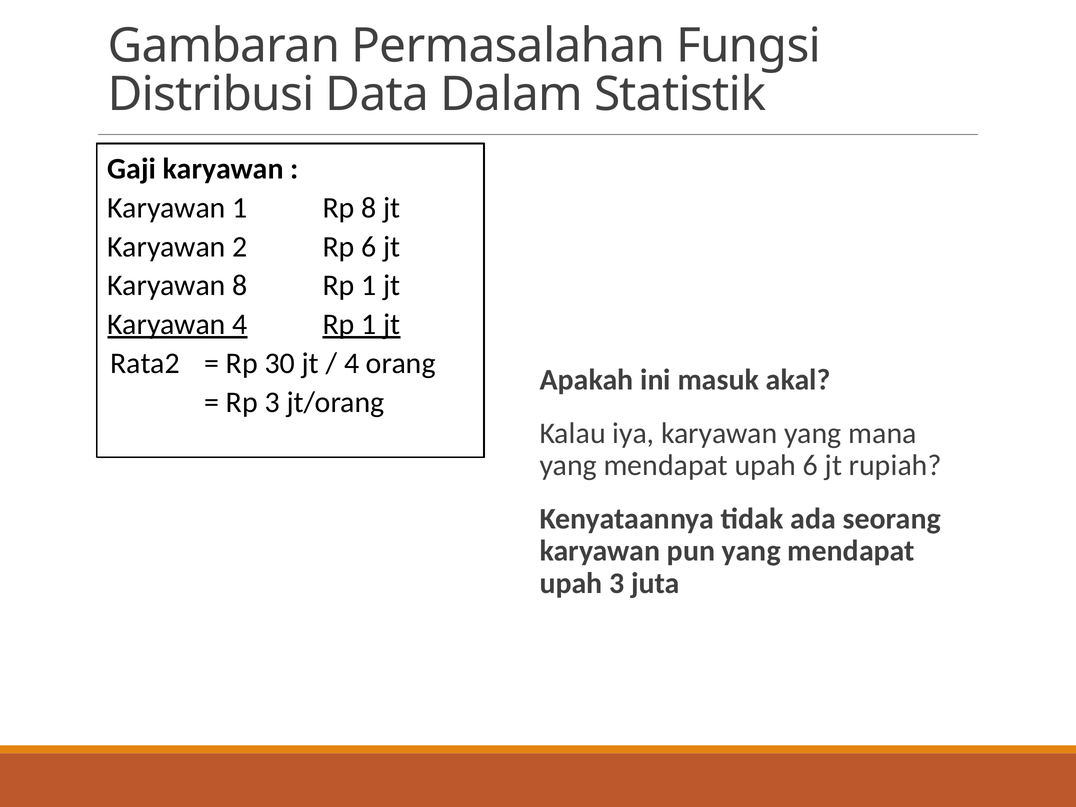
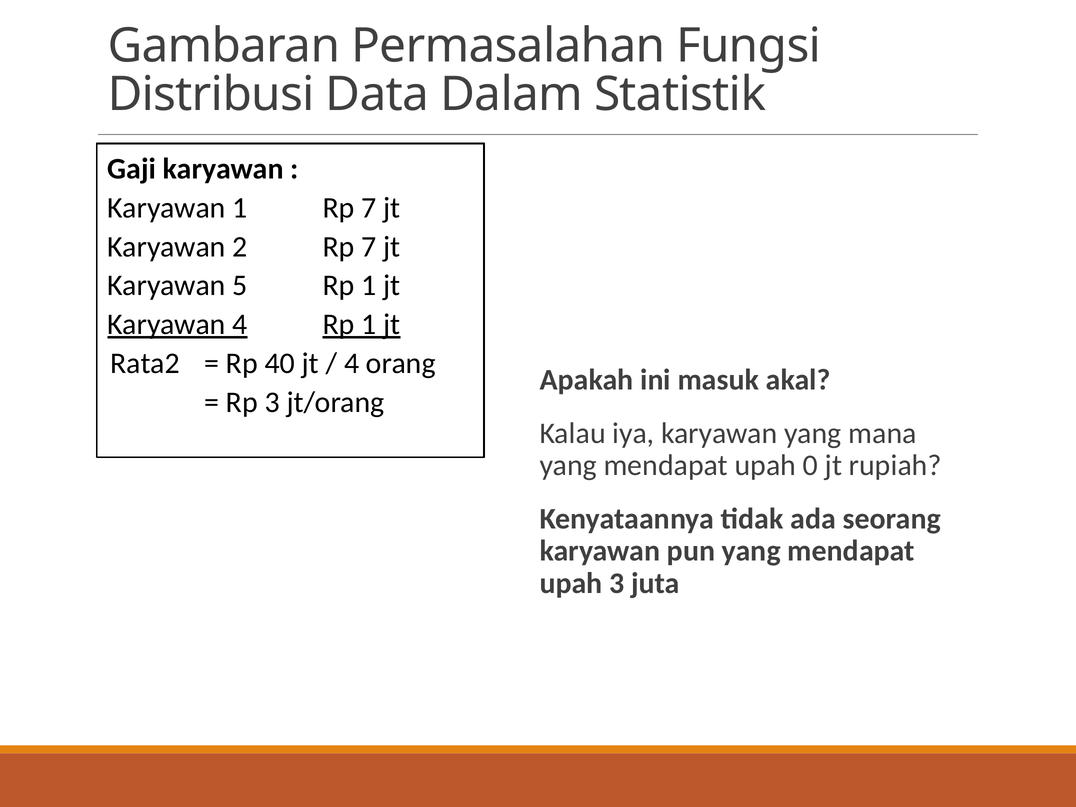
1 Rp 8: 8 -> 7
2 Rp 6: 6 -> 7
Karyawan 8: 8 -> 5
30: 30 -> 40
upah 6: 6 -> 0
